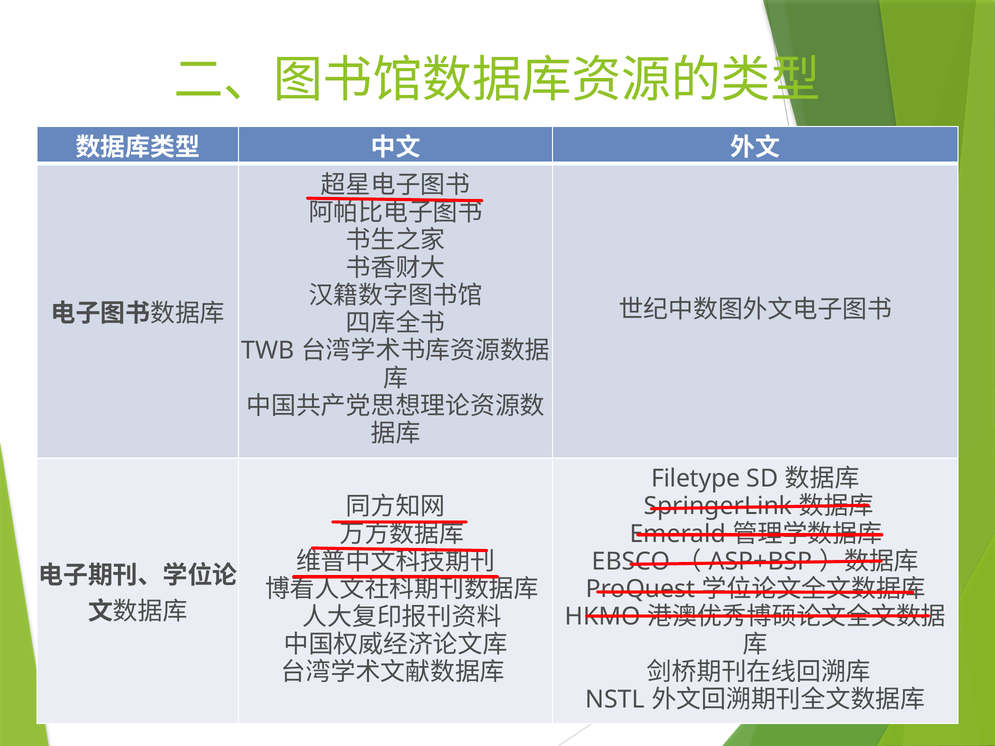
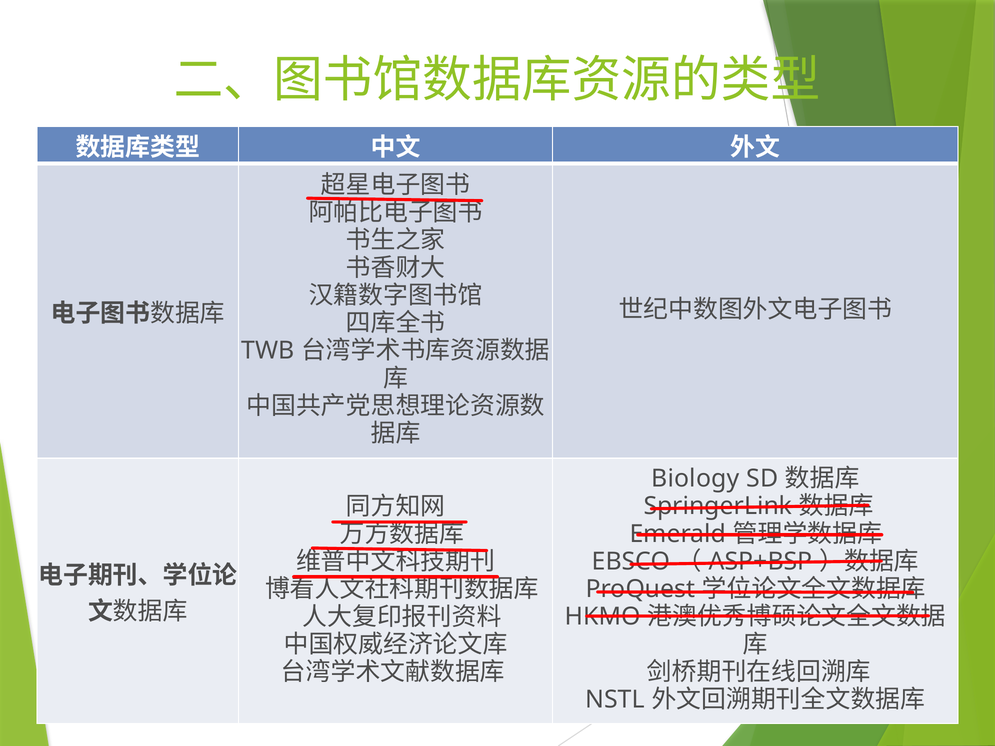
Filetype: Filetype -> Biology
